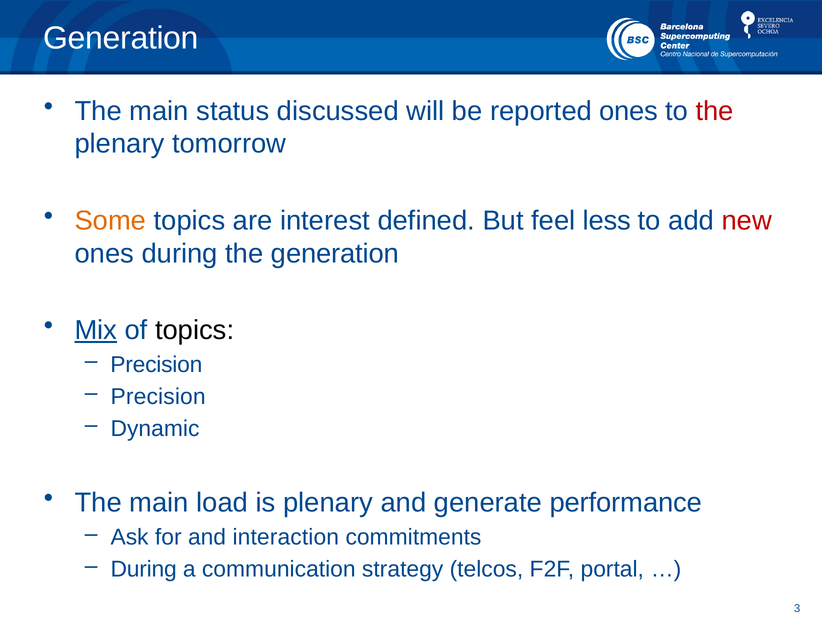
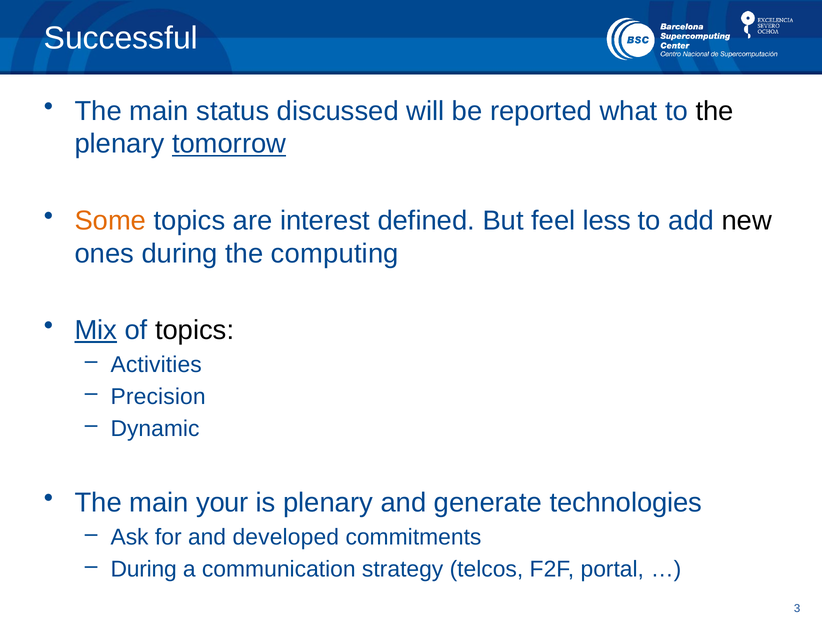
Generation at (121, 38): Generation -> Successful
reported ones: ones -> what
the at (715, 111) colour: red -> black
tomorrow underline: none -> present
new colour: red -> black
the generation: generation -> computing
Precision at (156, 365): Precision -> Activities
load: load -> your
performance: performance -> technologies
interaction: interaction -> developed
